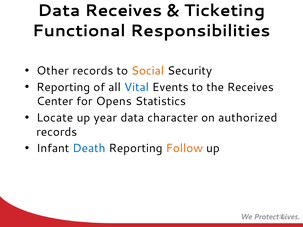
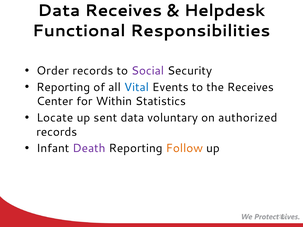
Ticketing: Ticketing -> Helpdesk
Other: Other -> Order
Social colour: orange -> purple
Opens: Opens -> Within
year: year -> sent
character: character -> voluntary
Death colour: blue -> purple
